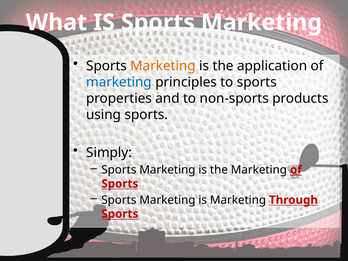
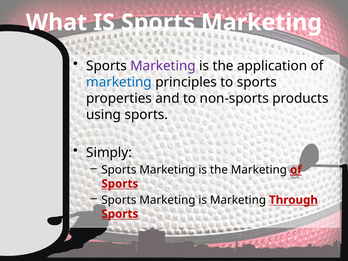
Marketing at (163, 66) colour: orange -> purple
